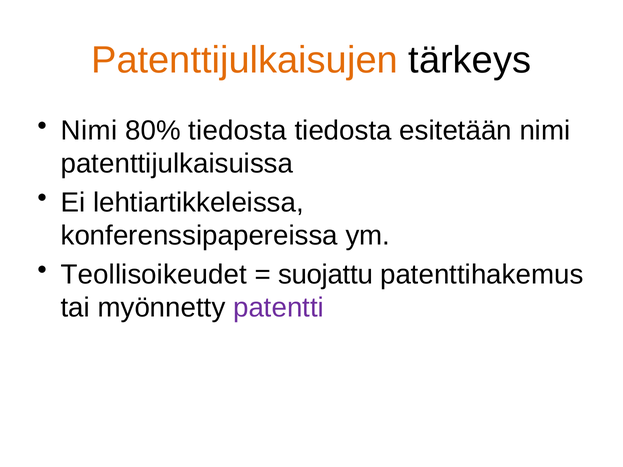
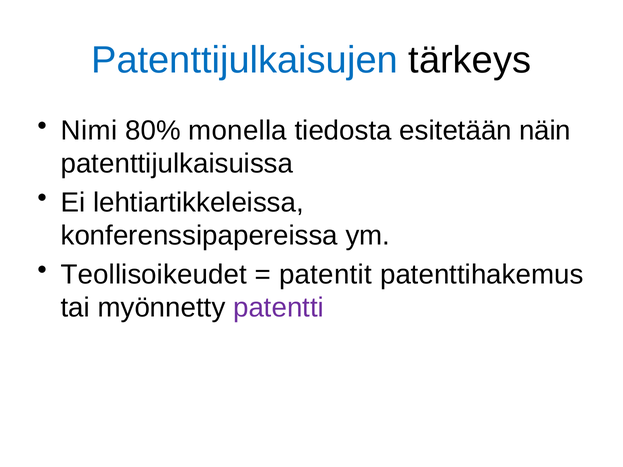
Patenttijulkaisujen colour: orange -> blue
80% tiedosta: tiedosta -> monella
esitetään nimi: nimi -> näin
suojattu: suojattu -> patentit
